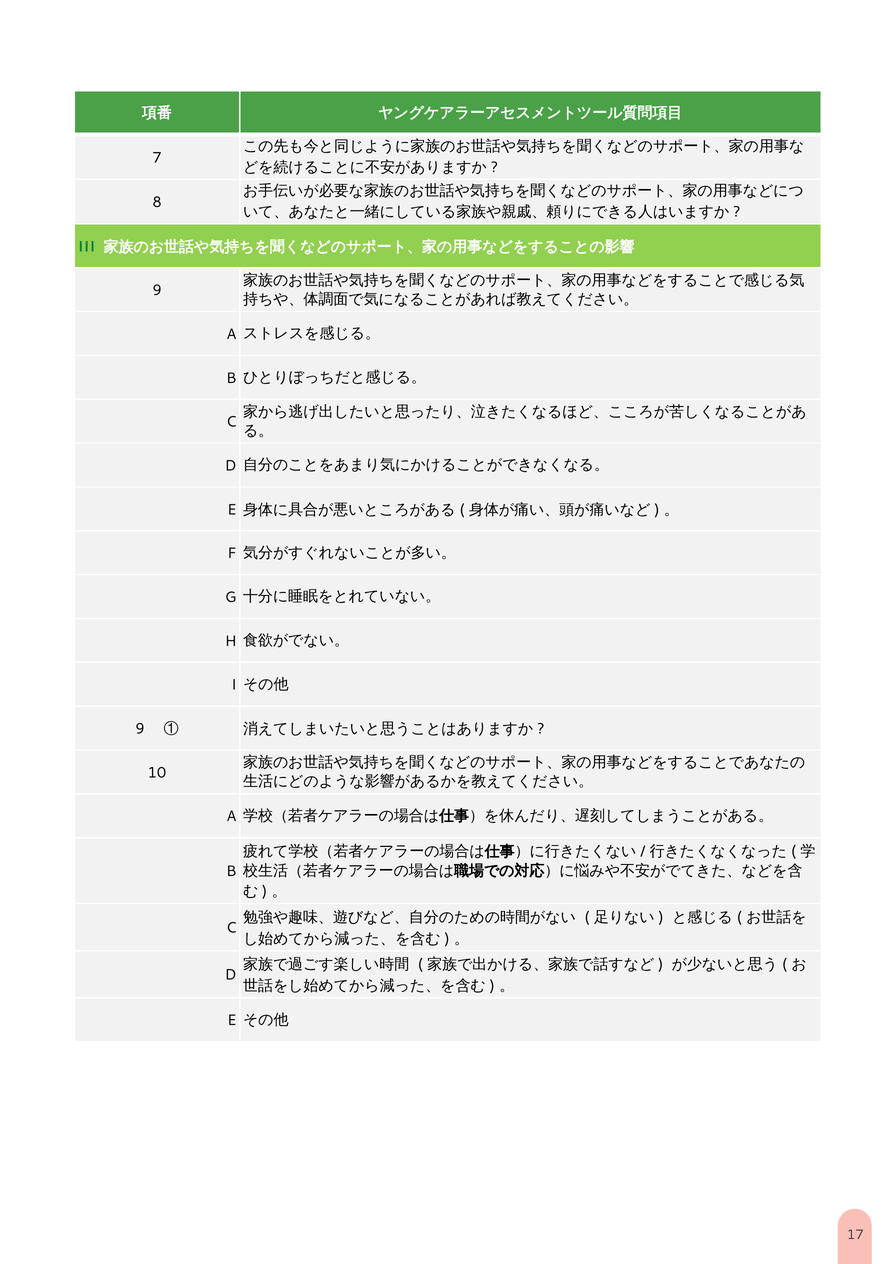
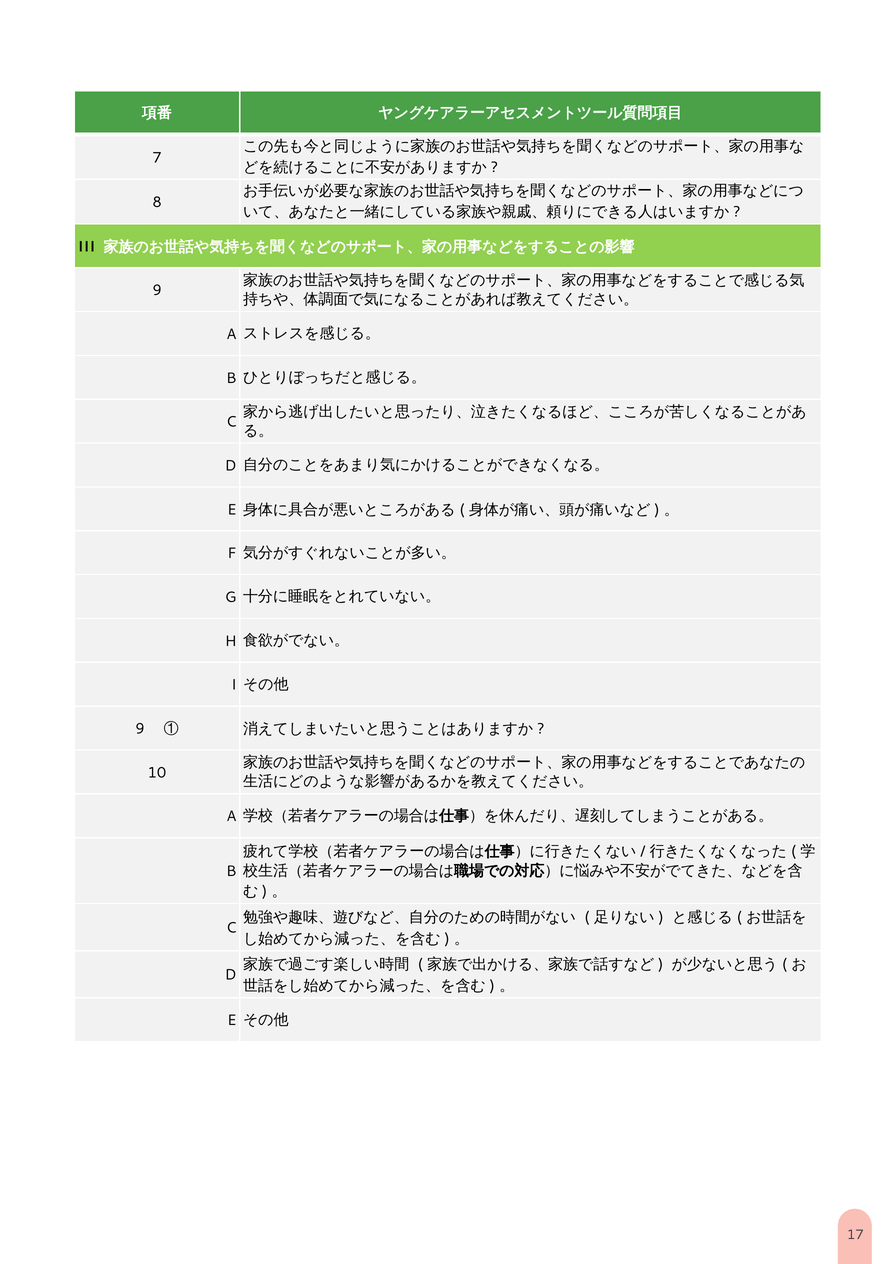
III colour: green -> black
